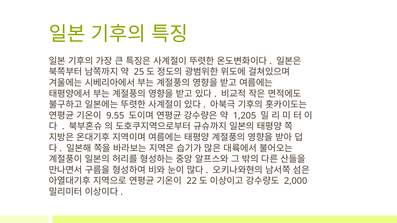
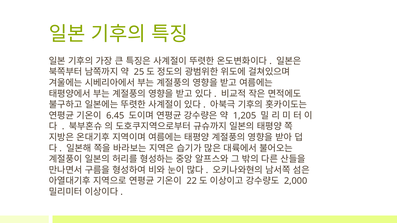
9.55: 9.55 -> 6.45
